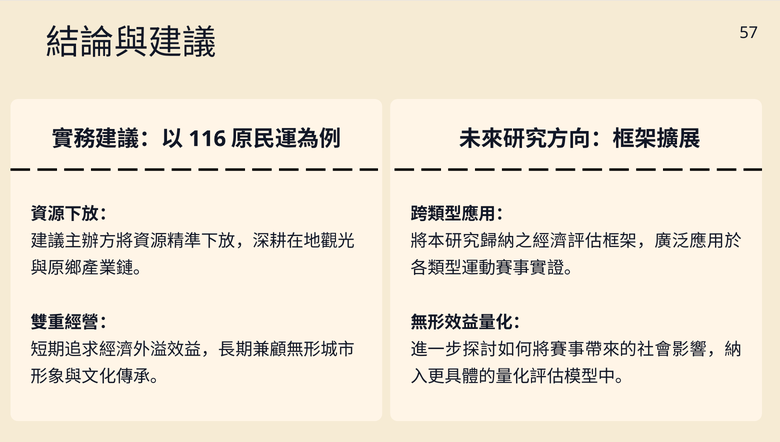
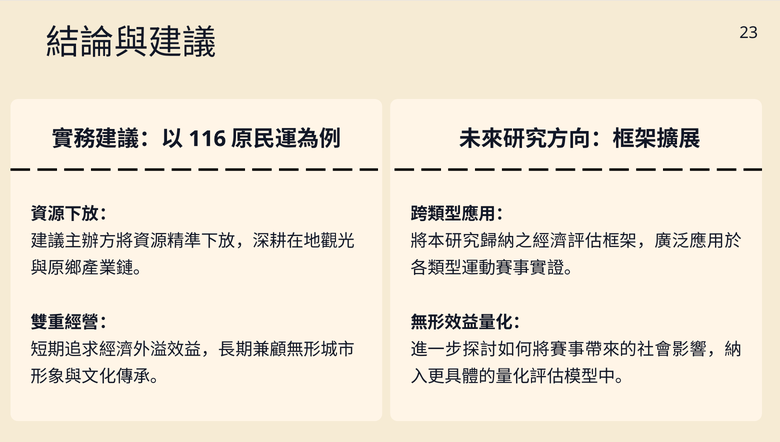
57: 57 -> 23
